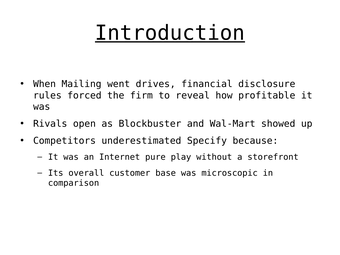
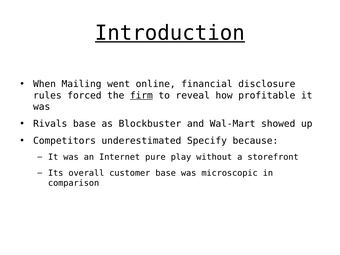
drives: drives -> online
firm underline: none -> present
Rivals open: open -> base
